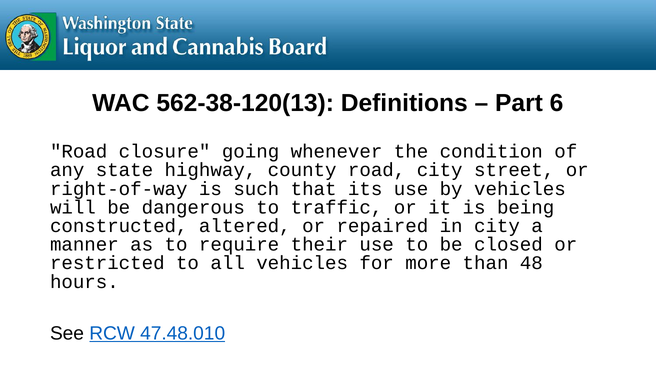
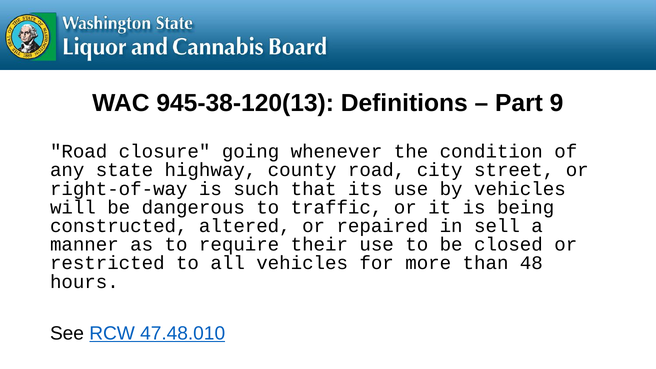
562-38-120(13: 562-38-120(13 -> 945-38-120(13
6: 6 -> 9
in city: city -> sell
